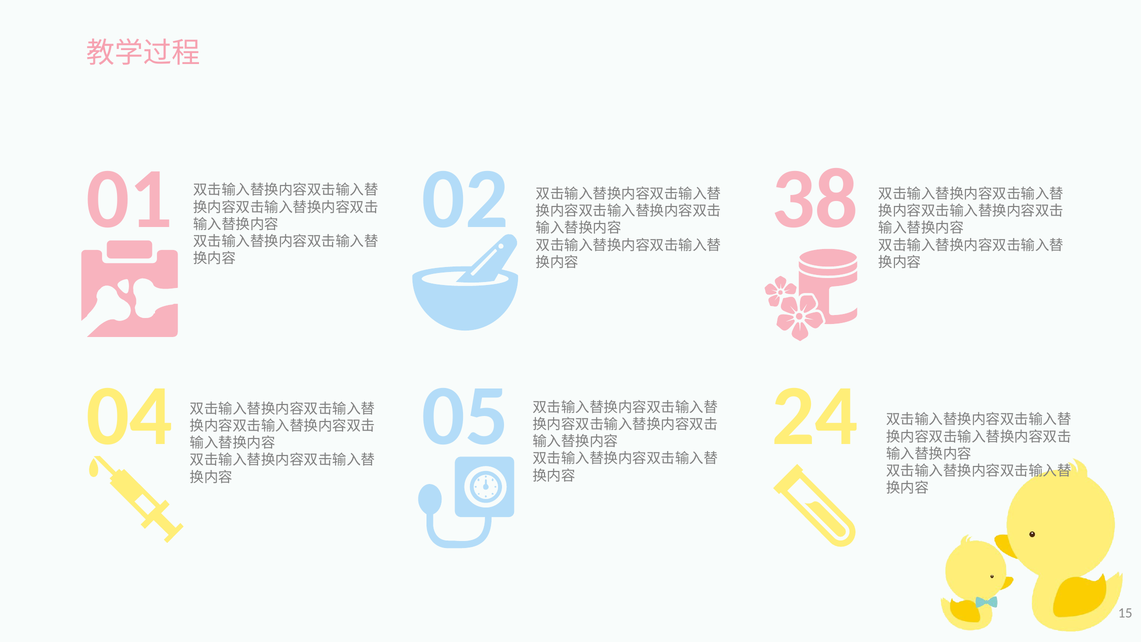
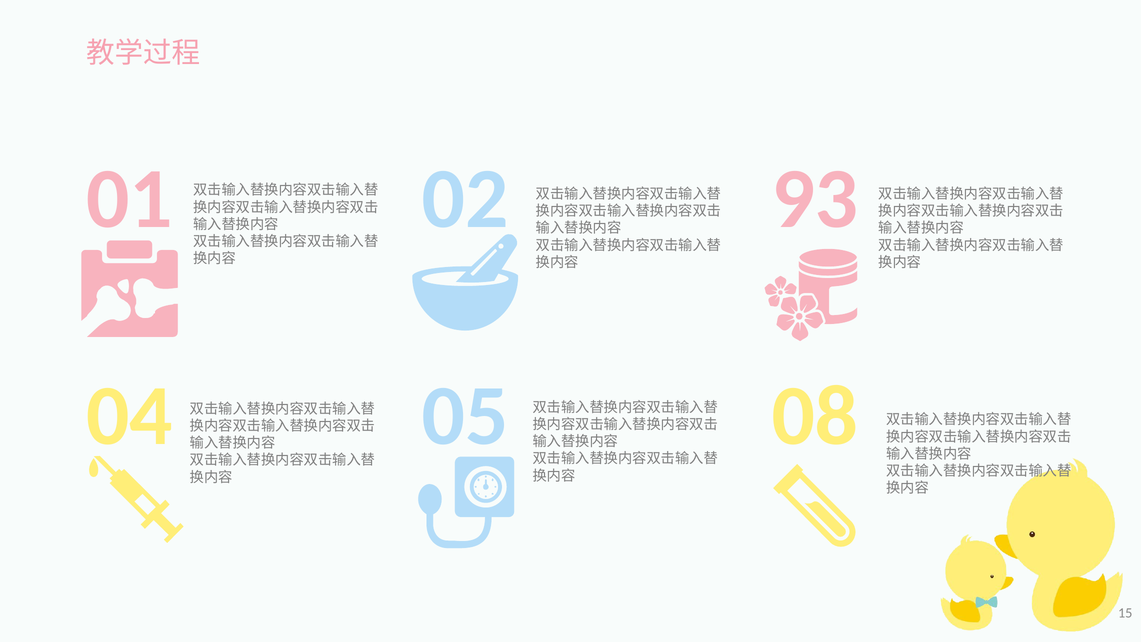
38: 38 -> 93
24: 24 -> 08
